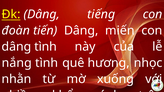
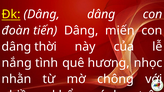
Dâng tiếng: tiếng -> dâng
dâng tình: tình -> thời
xuống: xuống -> chông
